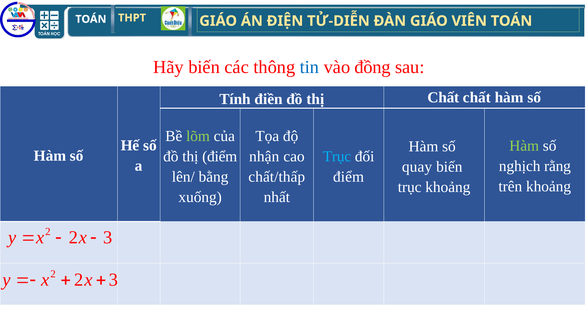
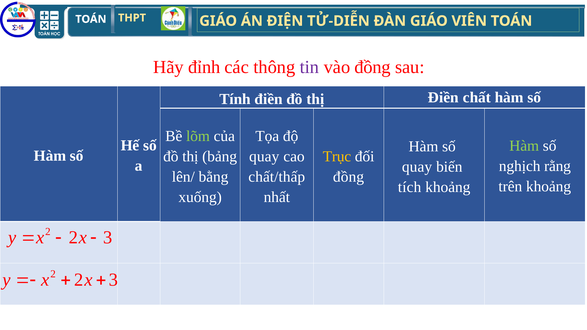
Hãy biến: biến -> đỉnh
tin colour: blue -> purple
thị Chất: Chất -> Điền
thị điểm: điểm -> bảng
nhận at (264, 157): nhận -> quay
Trục at (337, 157) colour: light blue -> yellow
điểm at (349, 177): điểm -> đồng
trục at (410, 187): trục -> tích
